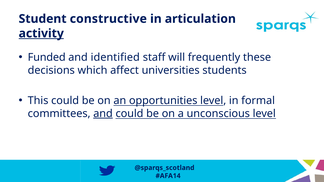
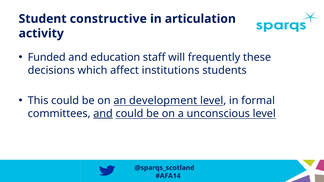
activity underline: present -> none
identified: identified -> education
universities: universities -> institutions
opportunities: opportunities -> development
